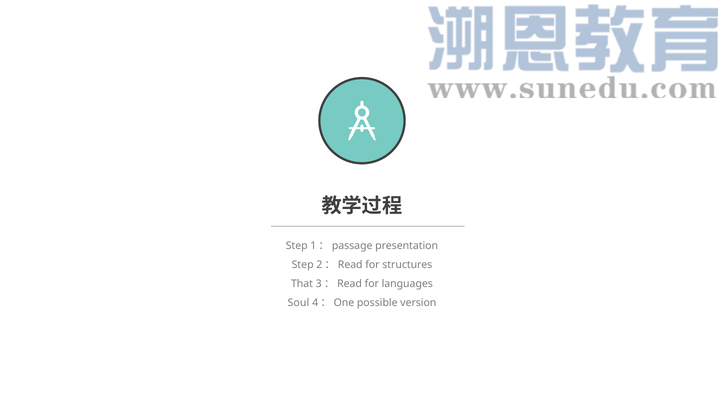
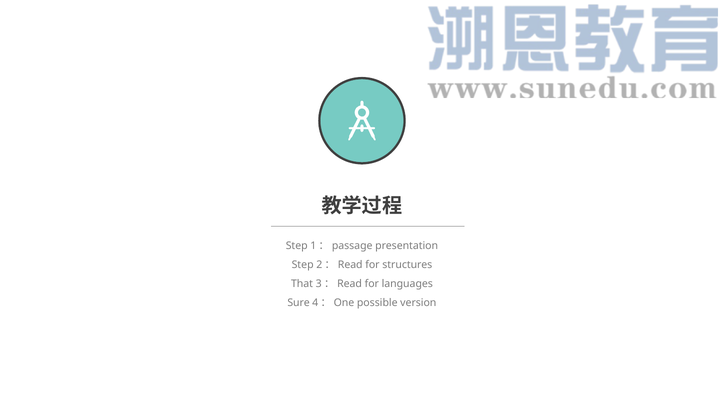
Soul: Soul -> Sure
